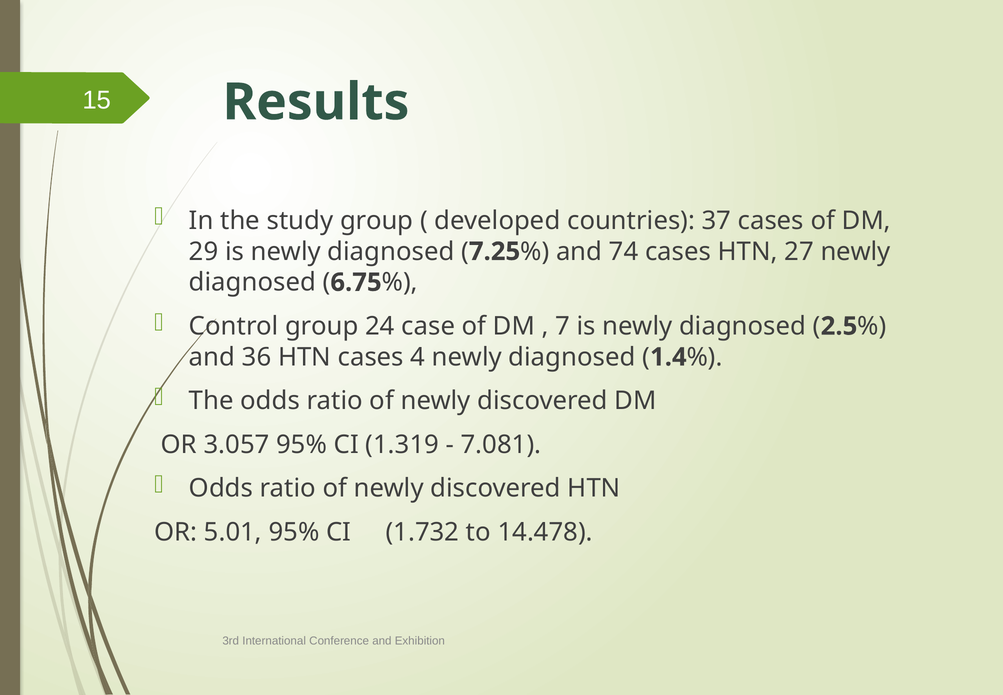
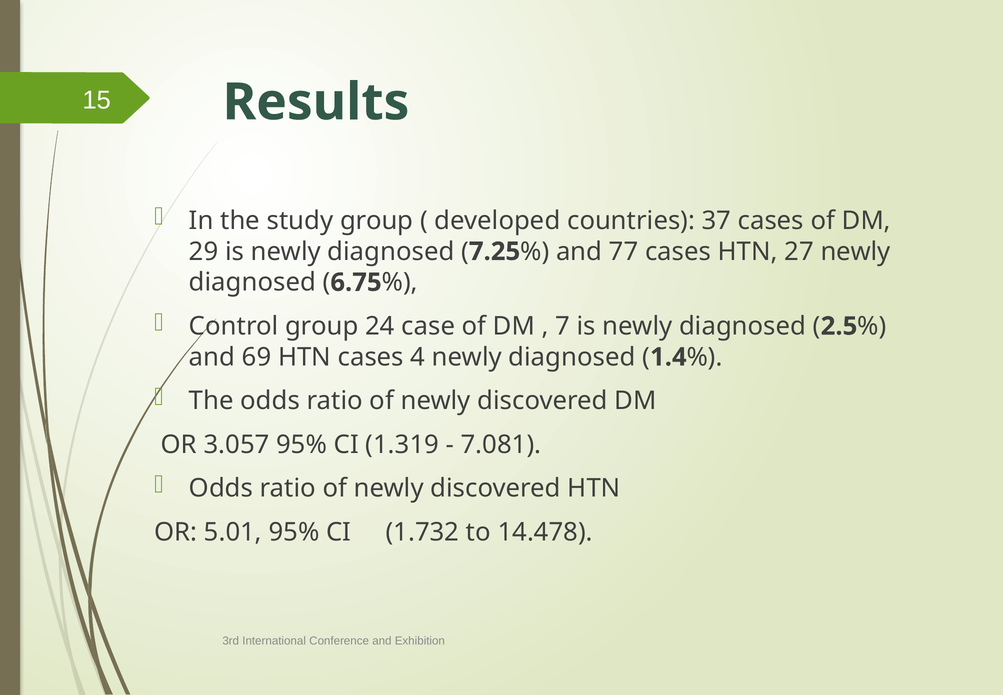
74: 74 -> 77
36: 36 -> 69
